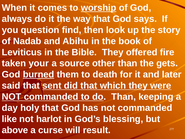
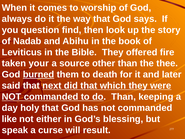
worship underline: present -> none
gets: gets -> thee
sent: sent -> next
harlot: harlot -> either
above: above -> speak
